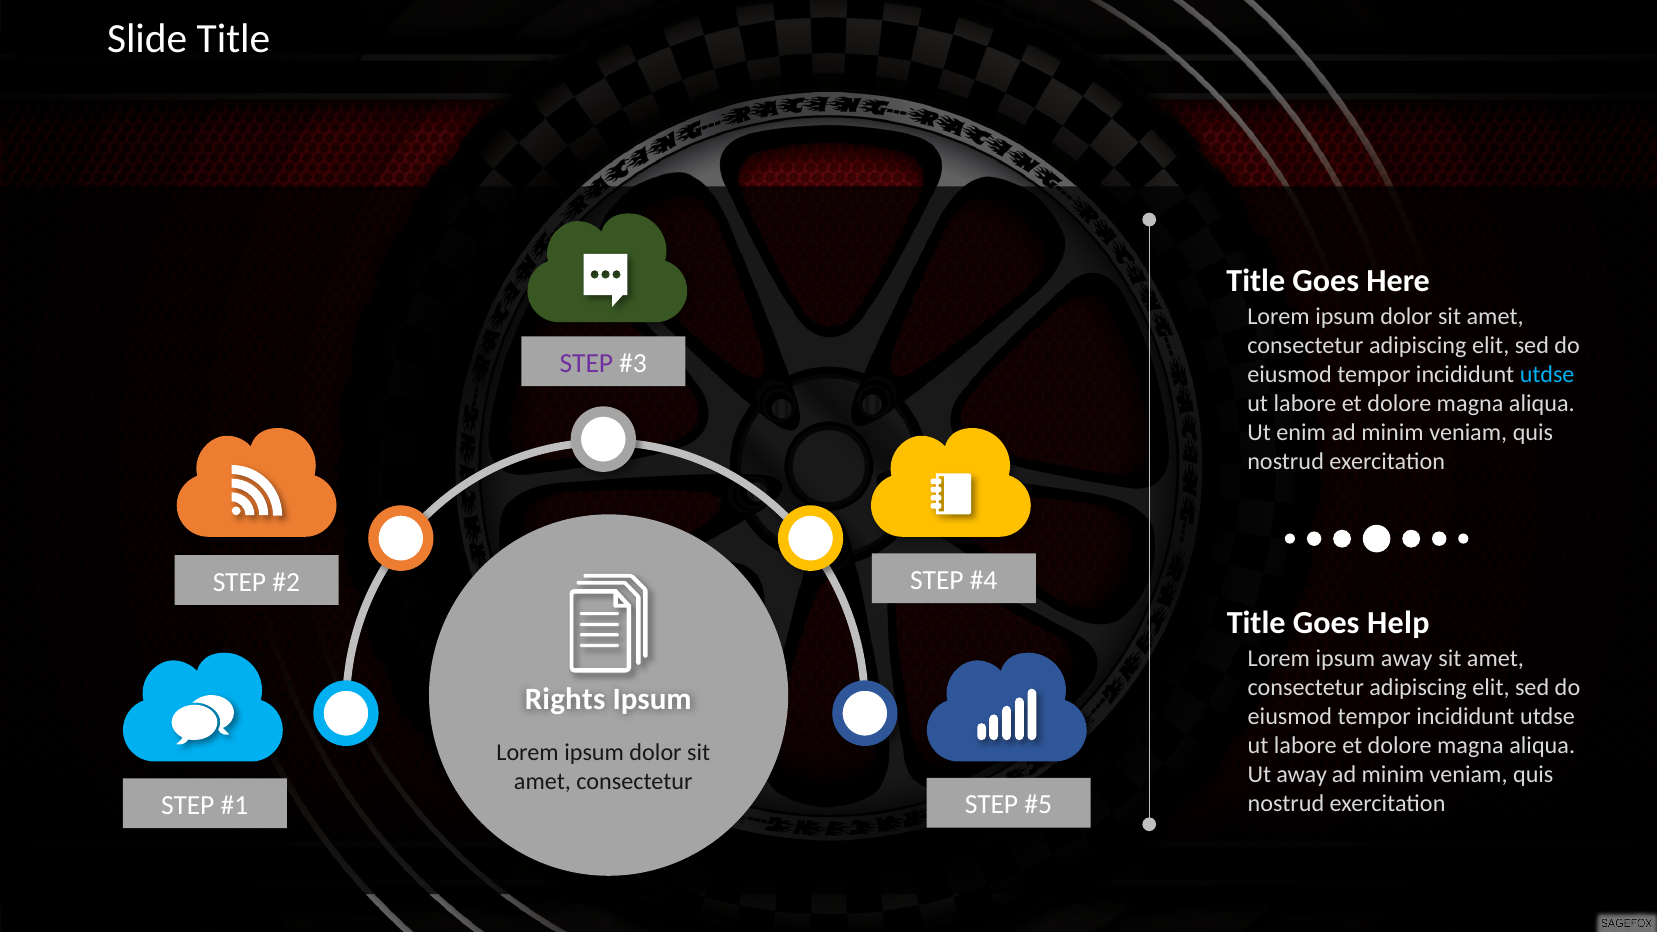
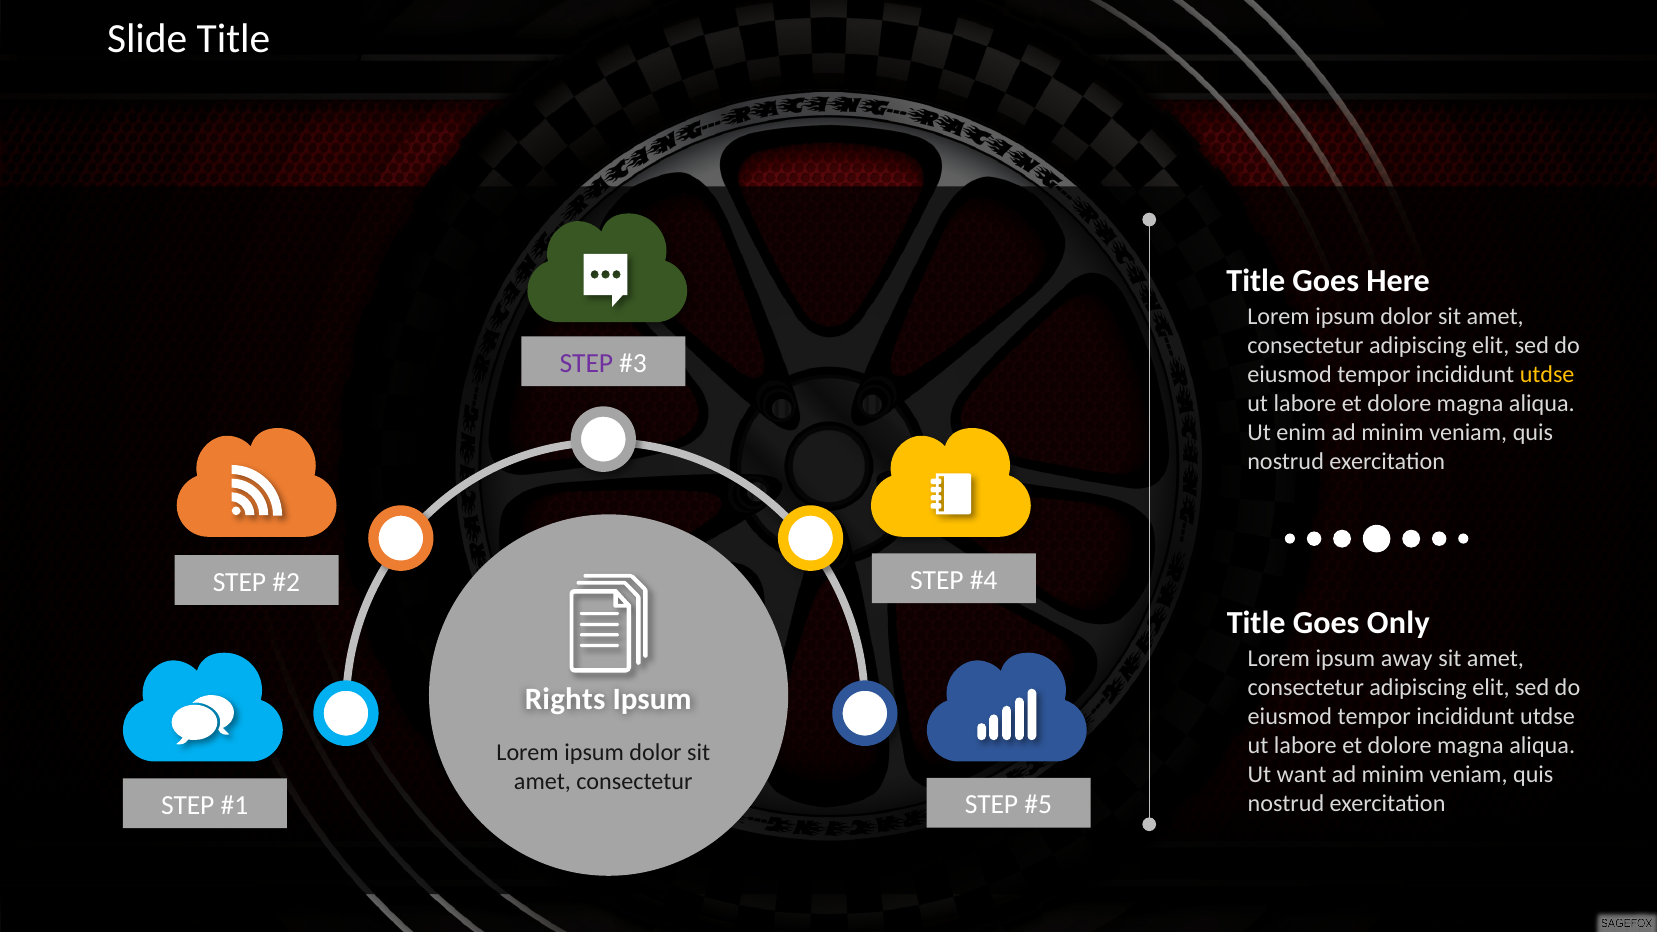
utdse at (1547, 374) colour: light blue -> yellow
Help: Help -> Only
Ut away: away -> want
